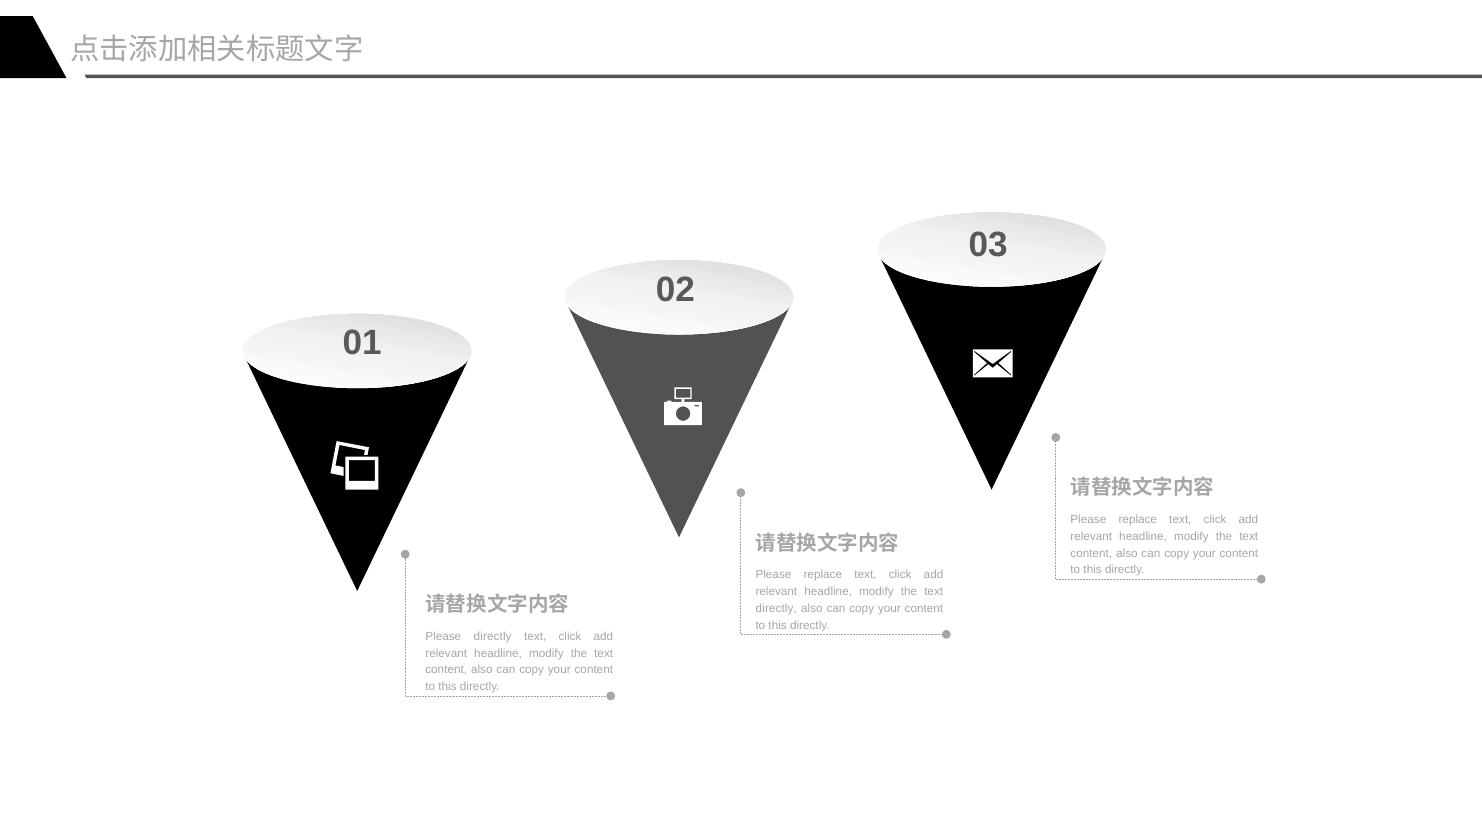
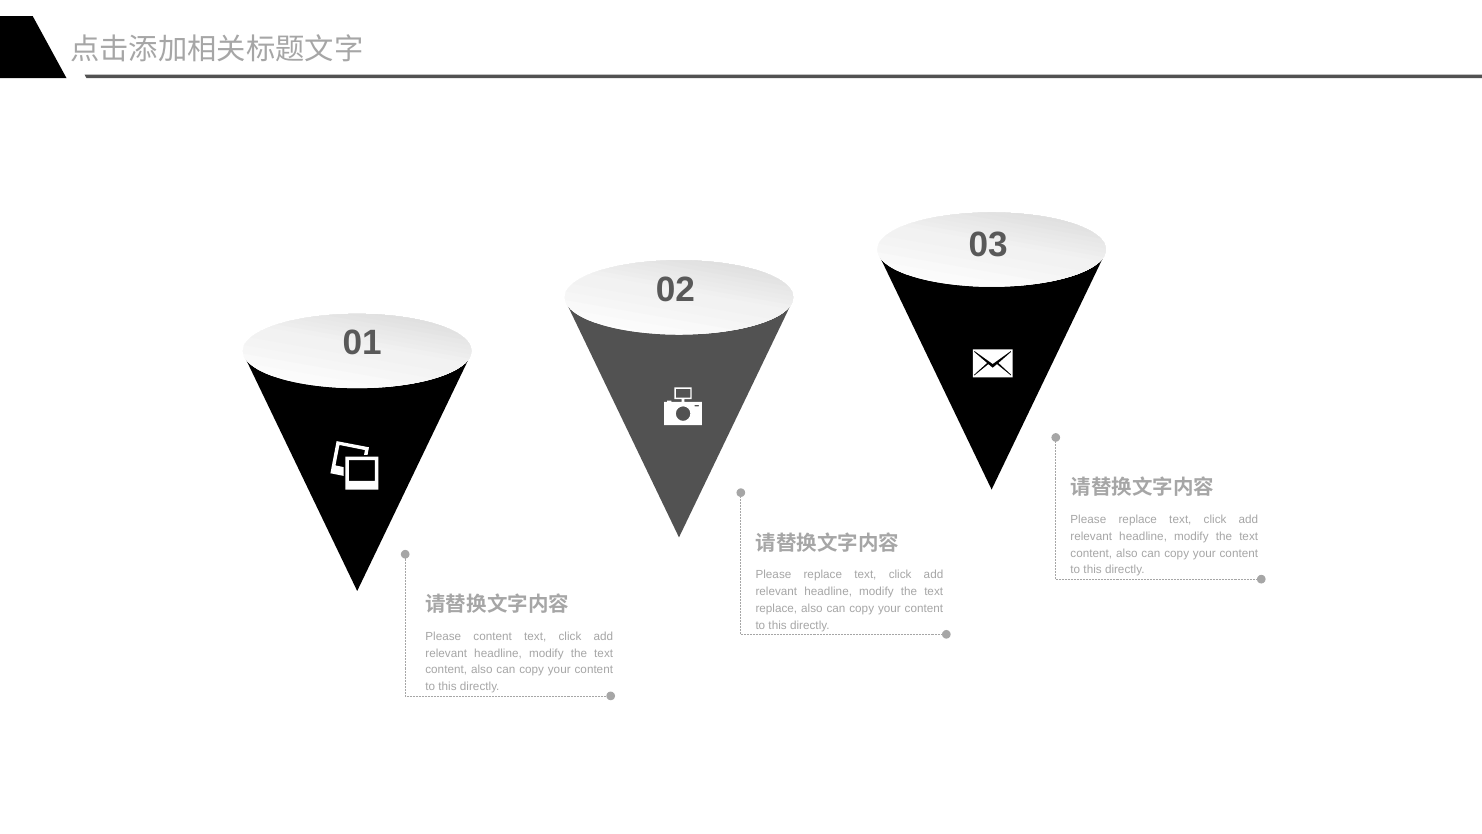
directly at (776, 608): directly -> replace
Please directly: directly -> content
